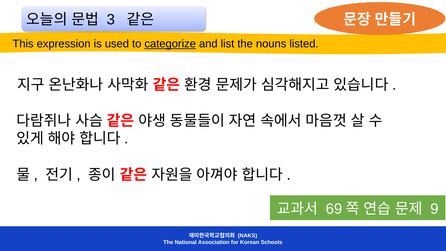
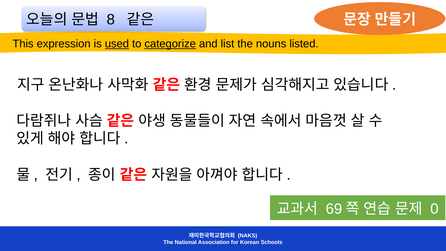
3: 3 -> 8
used underline: none -> present
9: 9 -> 0
